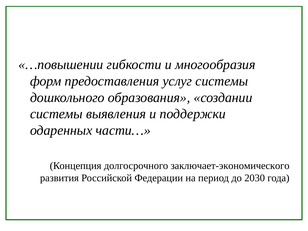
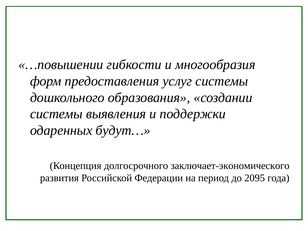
части…: части… -> будут…
2030: 2030 -> 2095
